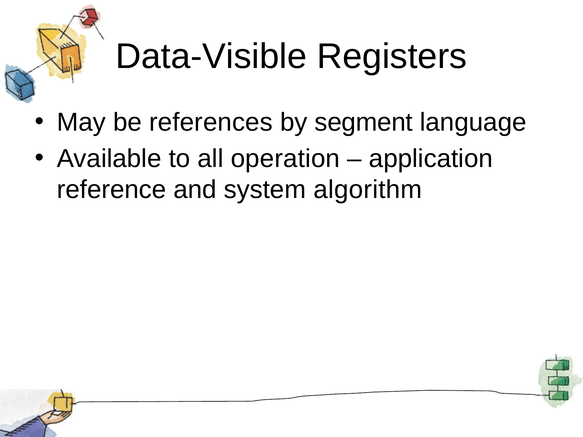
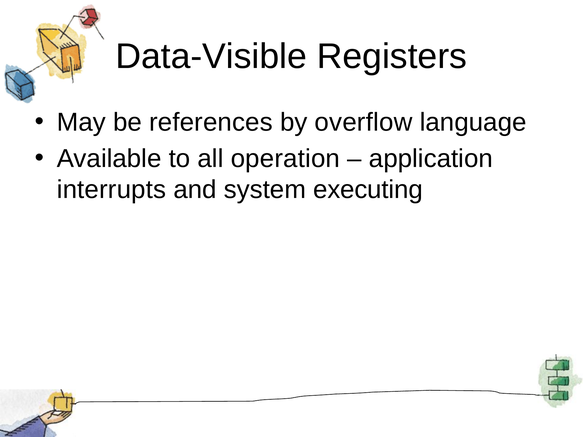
segment: segment -> overflow
reference: reference -> interrupts
algorithm: algorithm -> executing
